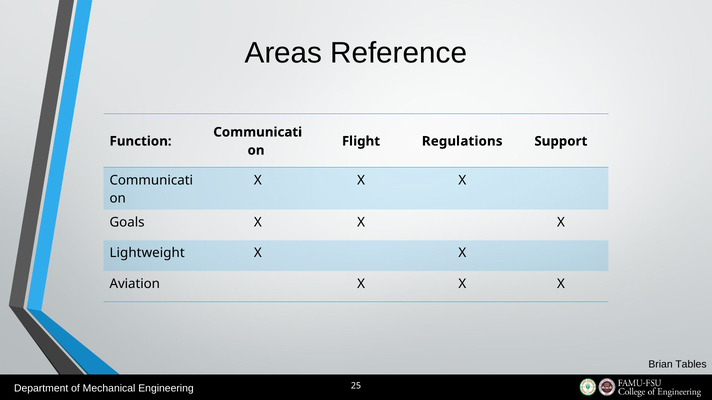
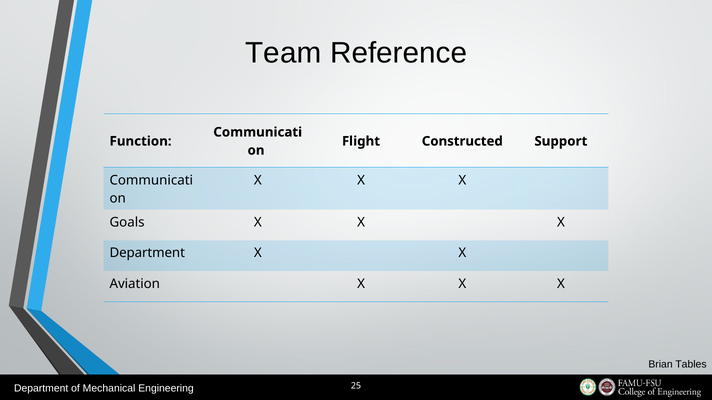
Areas: Areas -> Team
Regulations: Regulations -> Constructed
Lightweight at (147, 253): Lightweight -> Department
